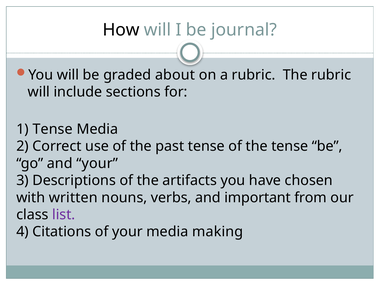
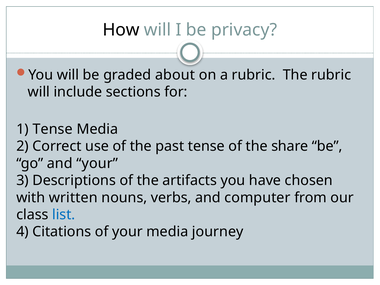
journal: journal -> privacy
the tense: tense -> share
important: important -> computer
list colour: purple -> blue
making: making -> journey
